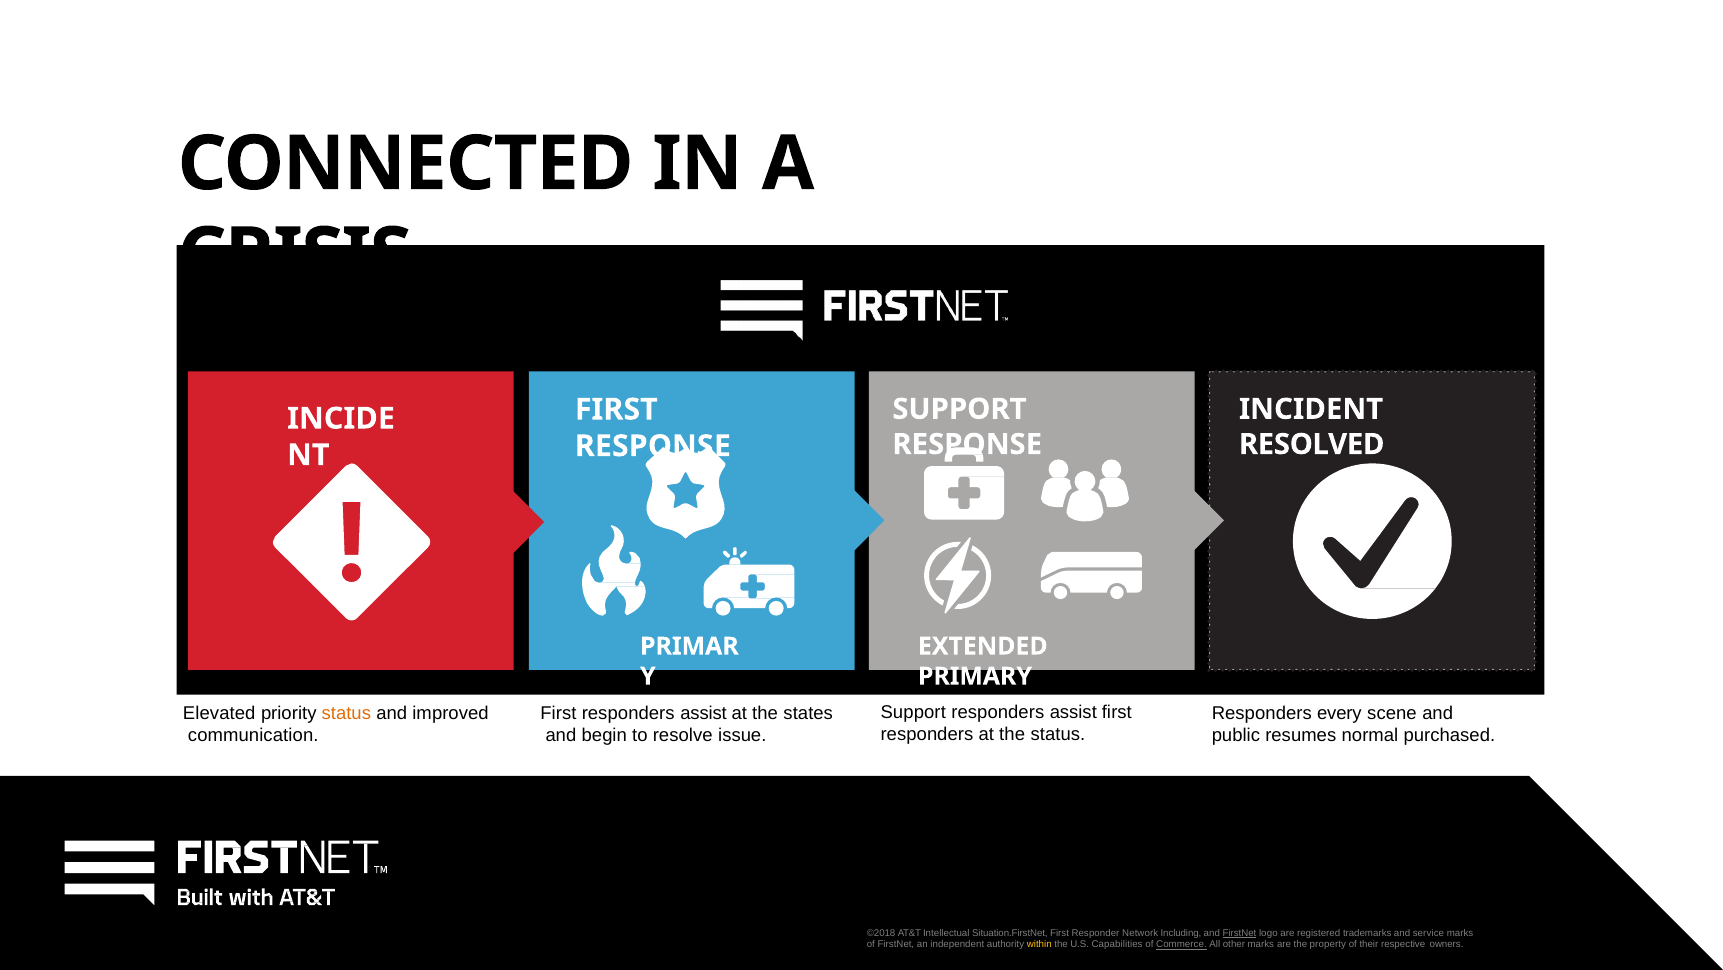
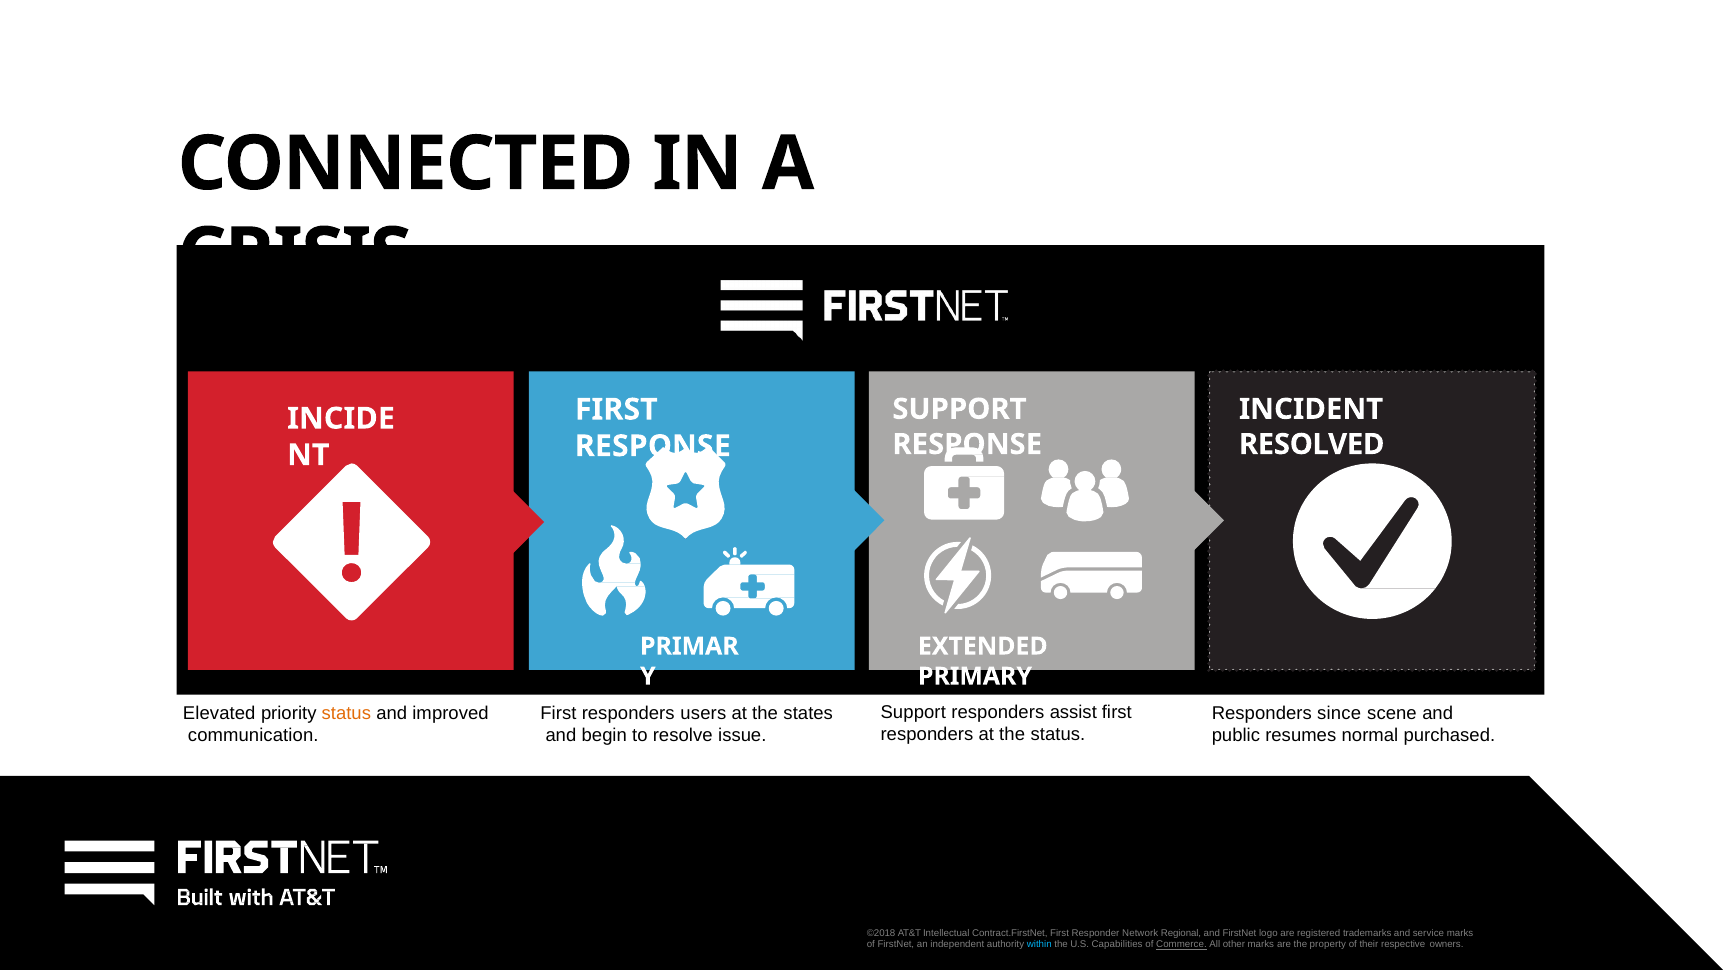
First responders assist: assist -> users
every: every -> since
Situation.FirstNet: Situation.FirstNet -> Contract.FirstNet
Including: Including -> Regional
FirstNet at (1240, 932) underline: present -> none
within colour: yellow -> light blue
